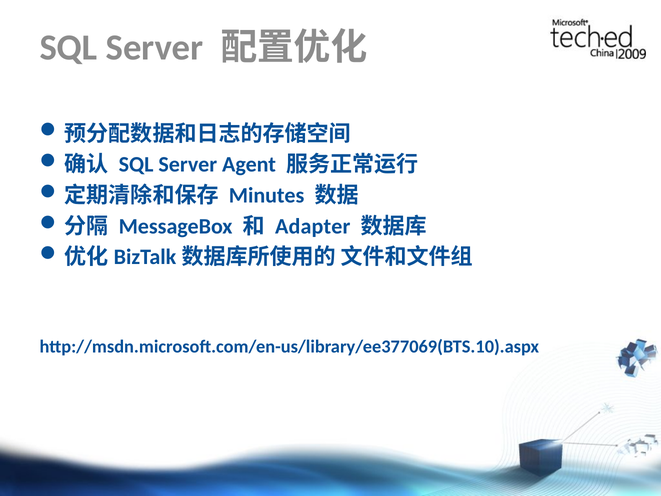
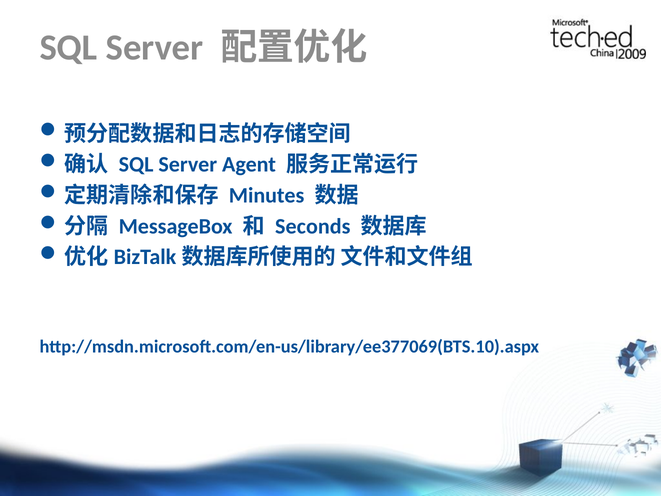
Adapter: Adapter -> Seconds
